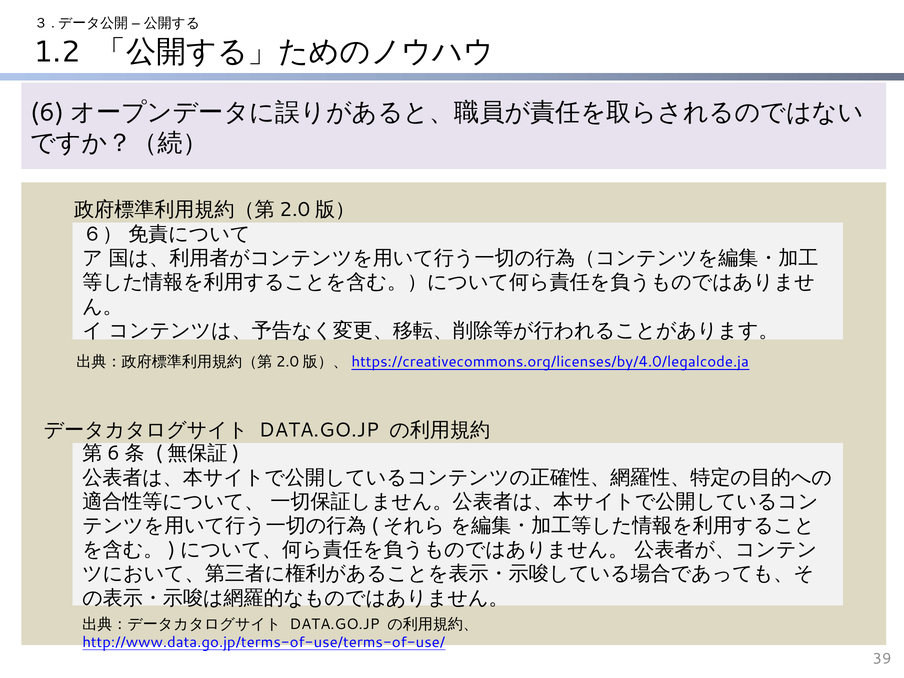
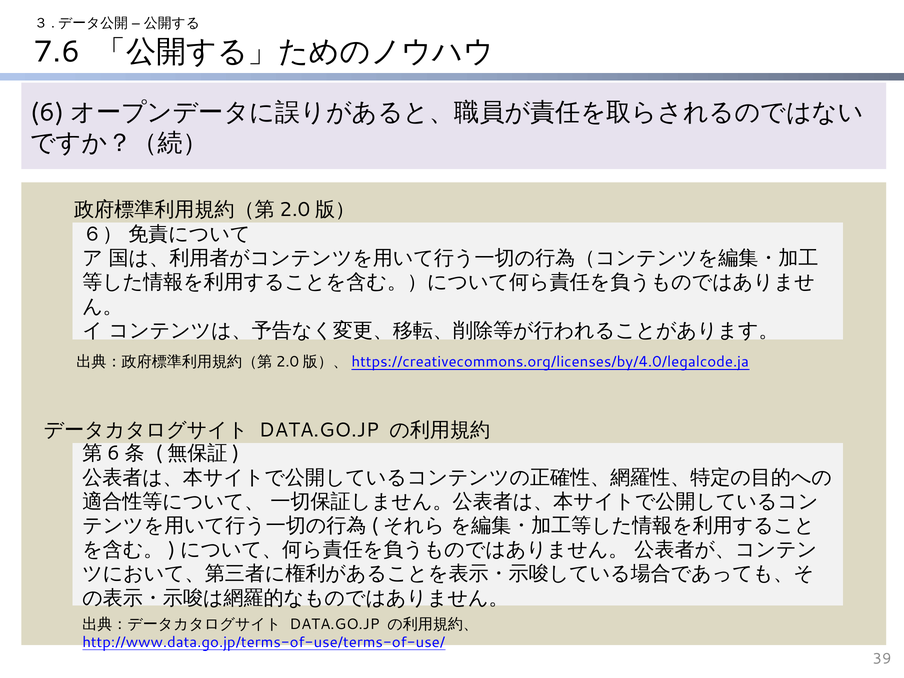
1.2: 1.2 -> 7.6
